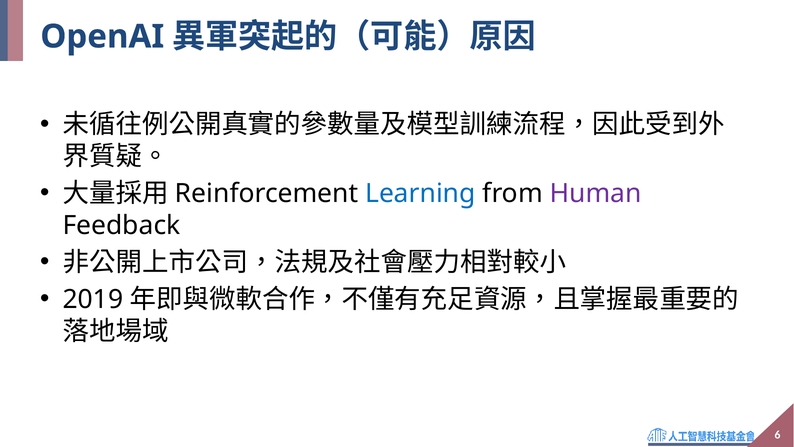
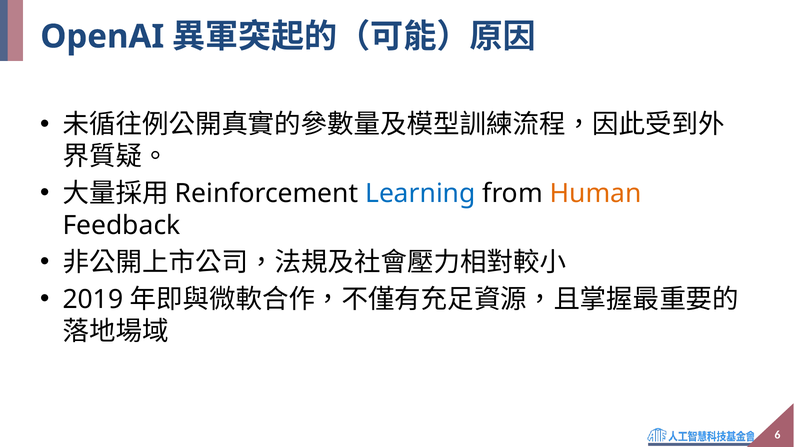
Human colour: purple -> orange
